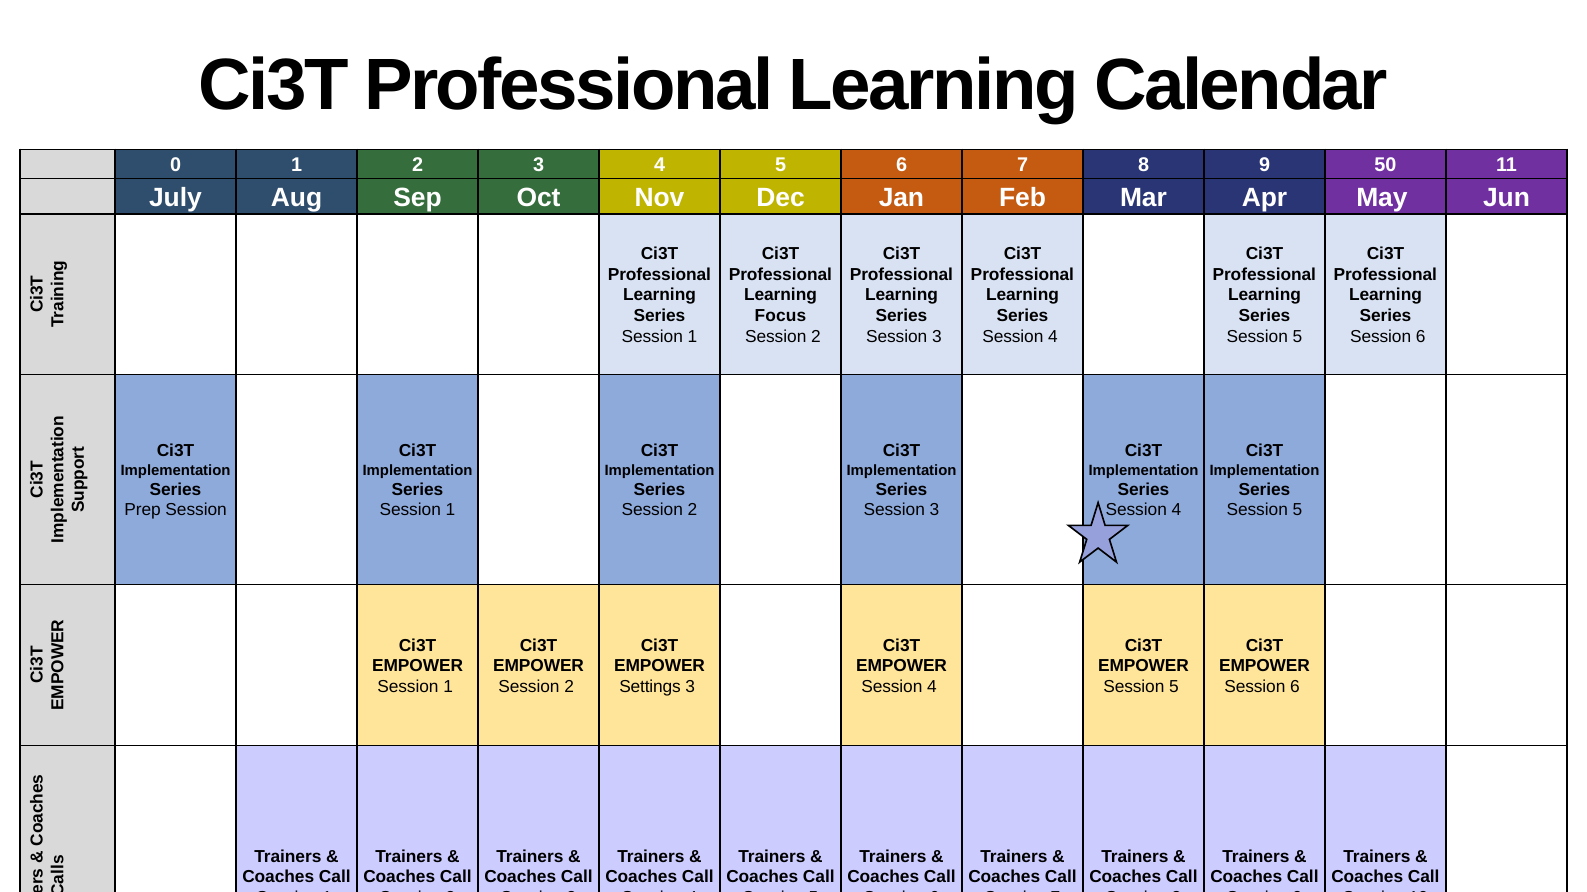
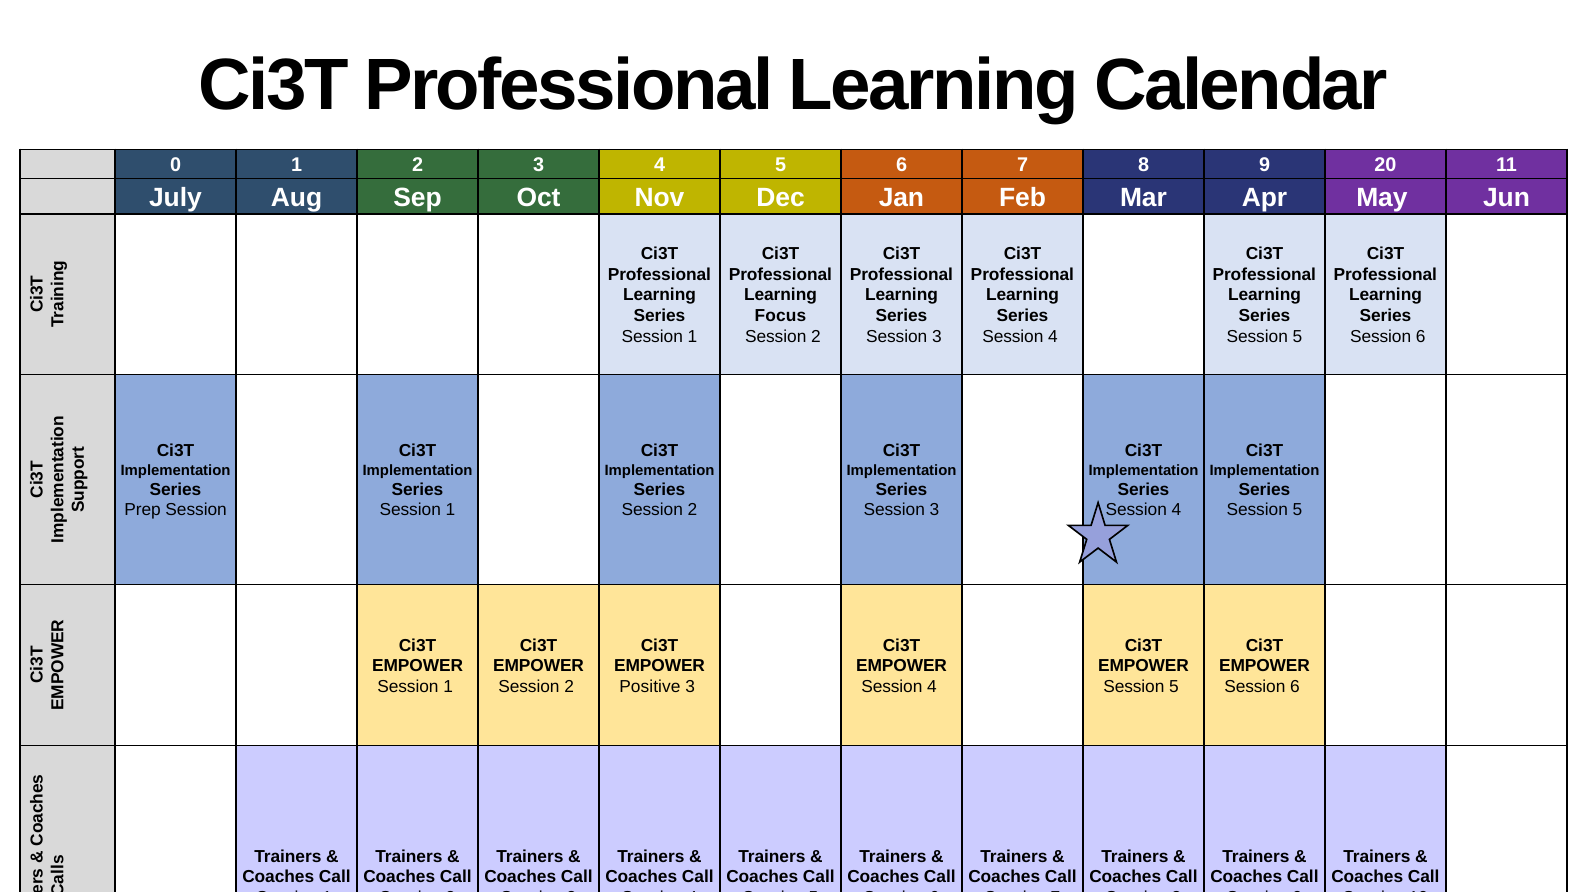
50: 50 -> 20
Settings: Settings -> Positive
